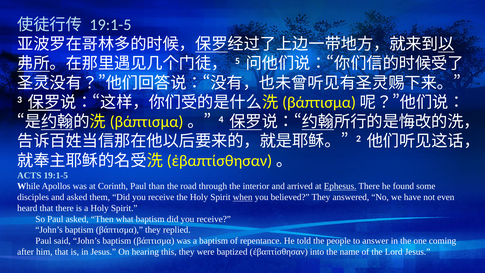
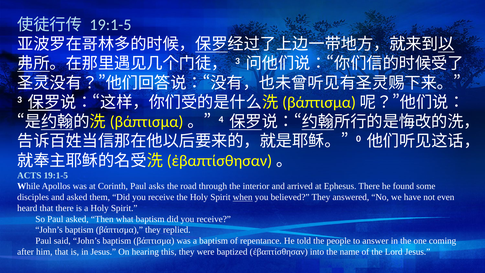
5 at (237, 61): 5 -> 3
2: 2 -> 0
than: than -> asks
Ephesus underline: present -> none
